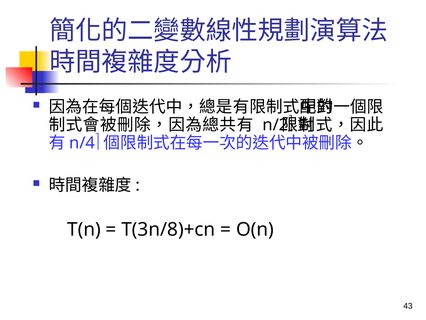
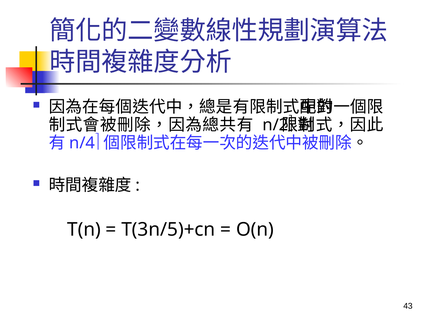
T(3n/8)+cn: T(3n/8)+cn -> T(3n/5)+cn
